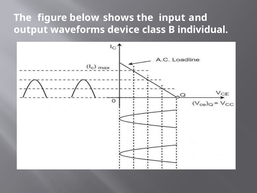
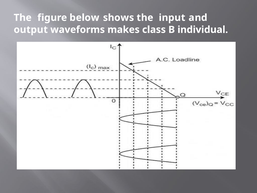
device: device -> makes
